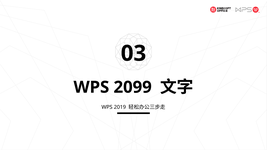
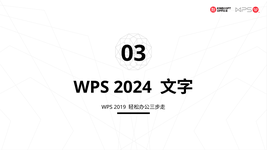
2099: 2099 -> 2024
